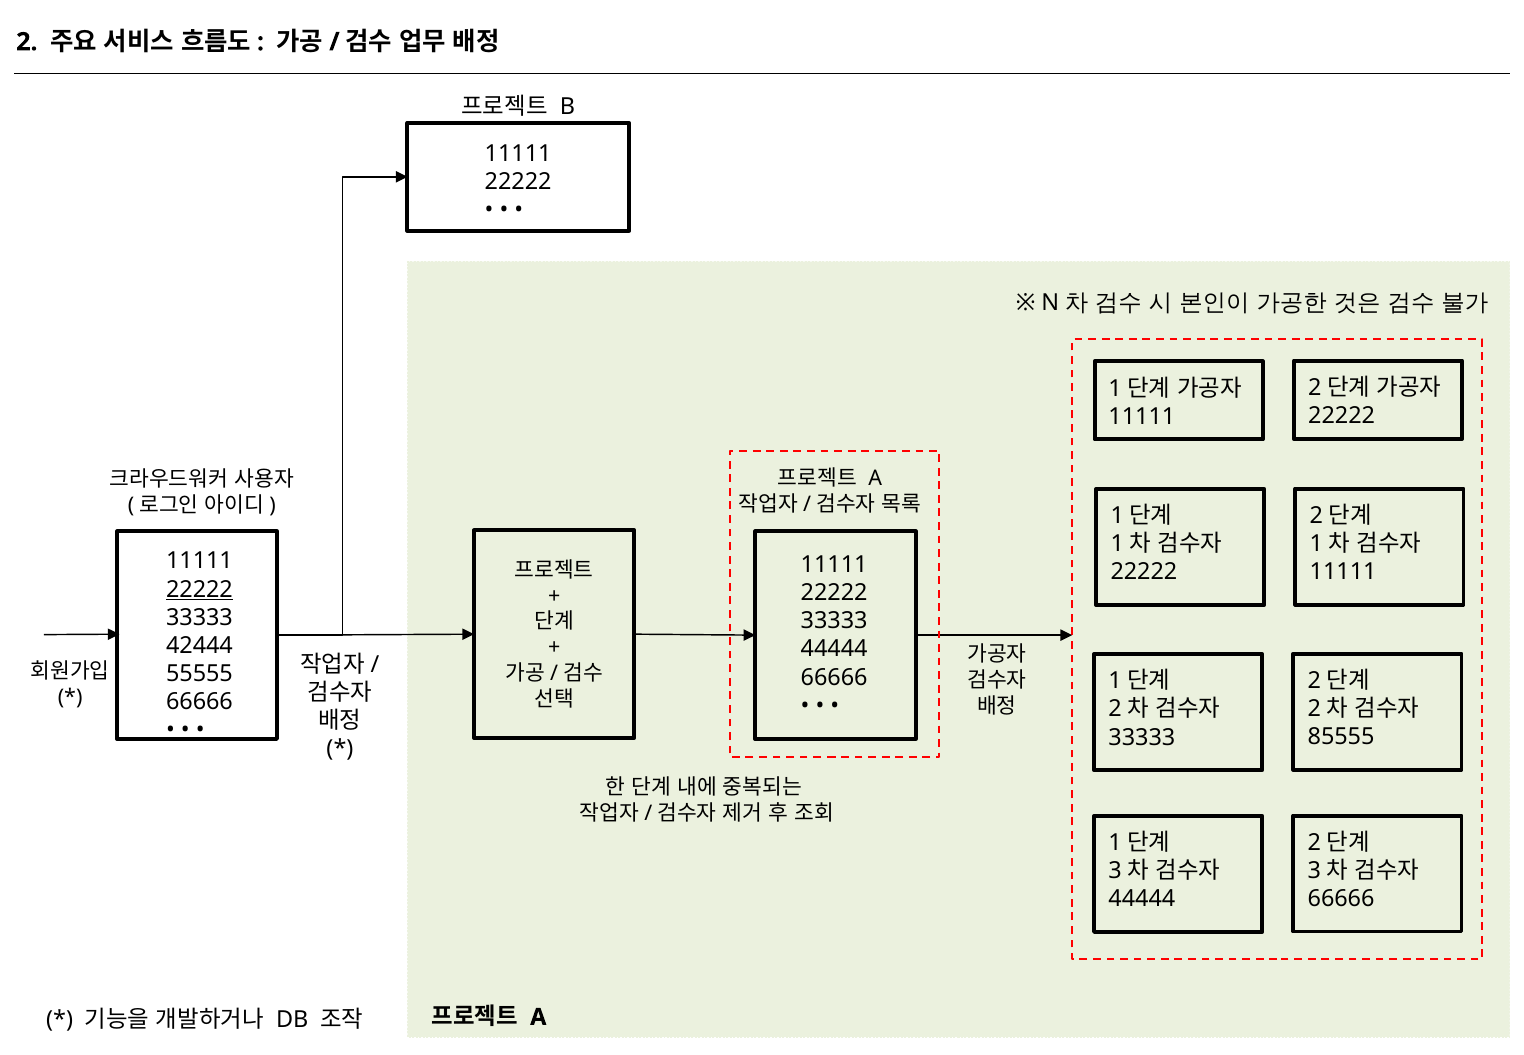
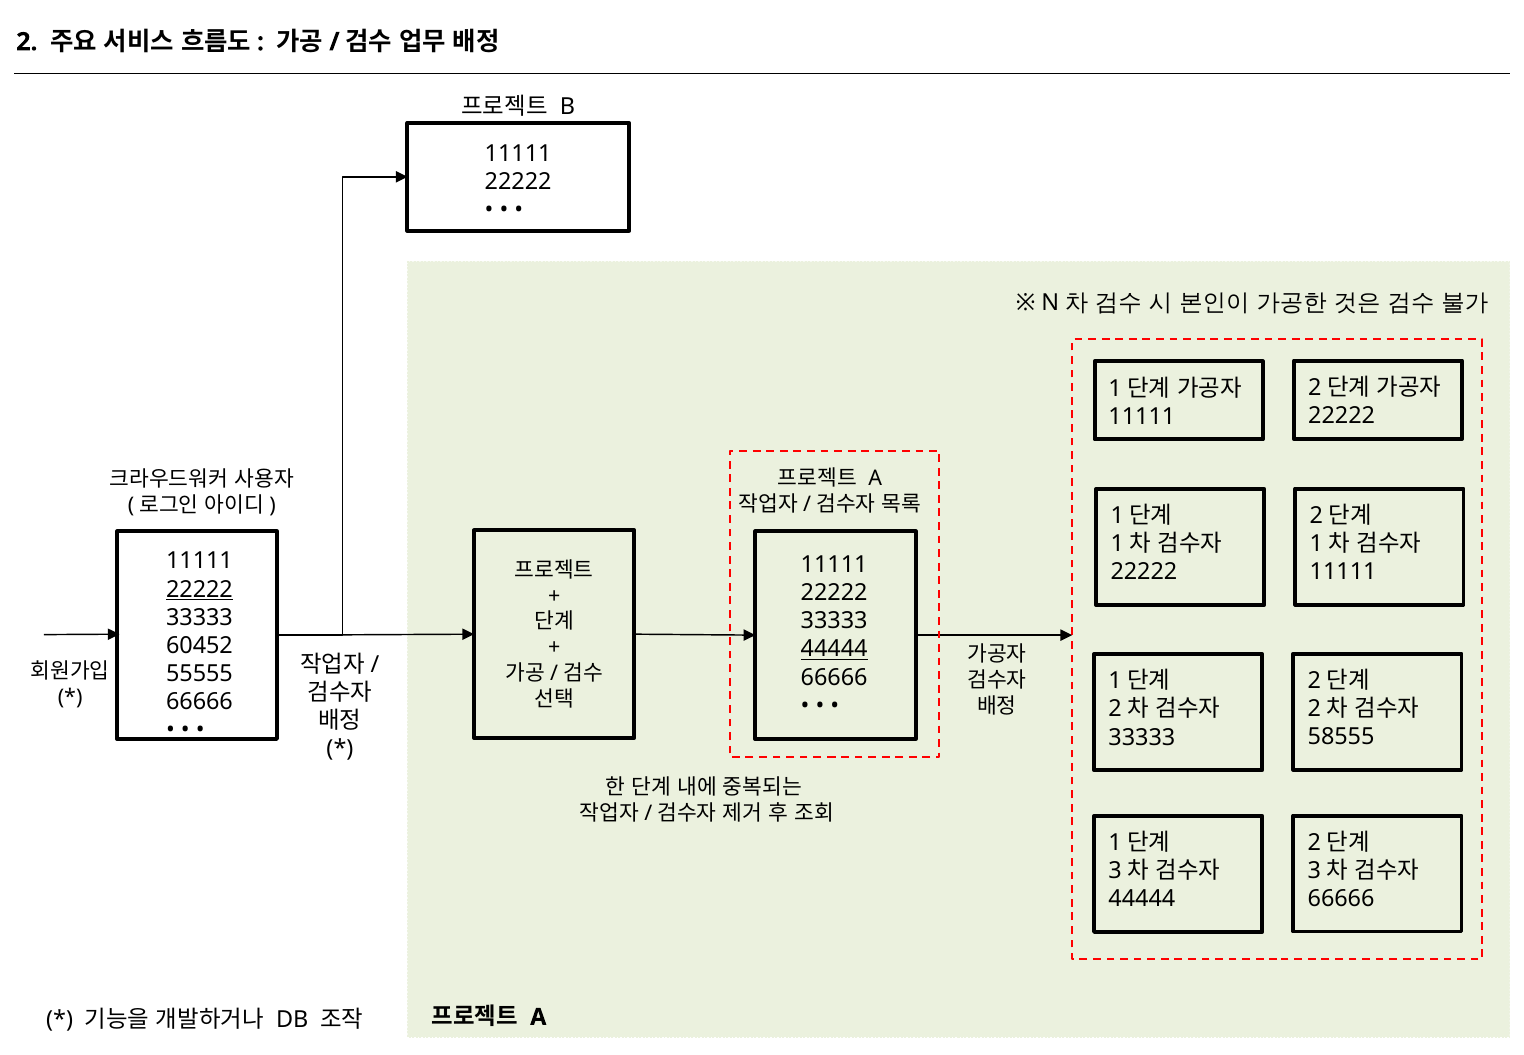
42444: 42444 -> 60452
44444 at (834, 649) underline: none -> present
85555: 85555 -> 58555
